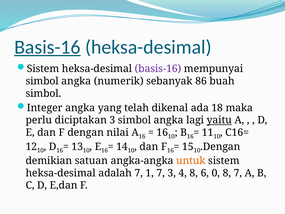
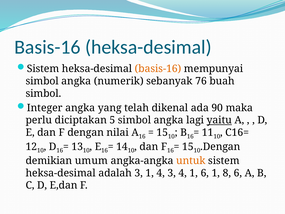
Basis-16 at (47, 47) underline: present -> none
basis-16 at (158, 69) colour: purple -> orange
86: 86 -> 76
18: 18 -> 90
diciptakan 3: 3 -> 5
16 at (162, 132): 16 -> 15
satuan: satuan -> umum
adalah 7: 7 -> 3
1 7: 7 -> 4
4 8: 8 -> 1
6 0: 0 -> 1
8 7: 7 -> 6
